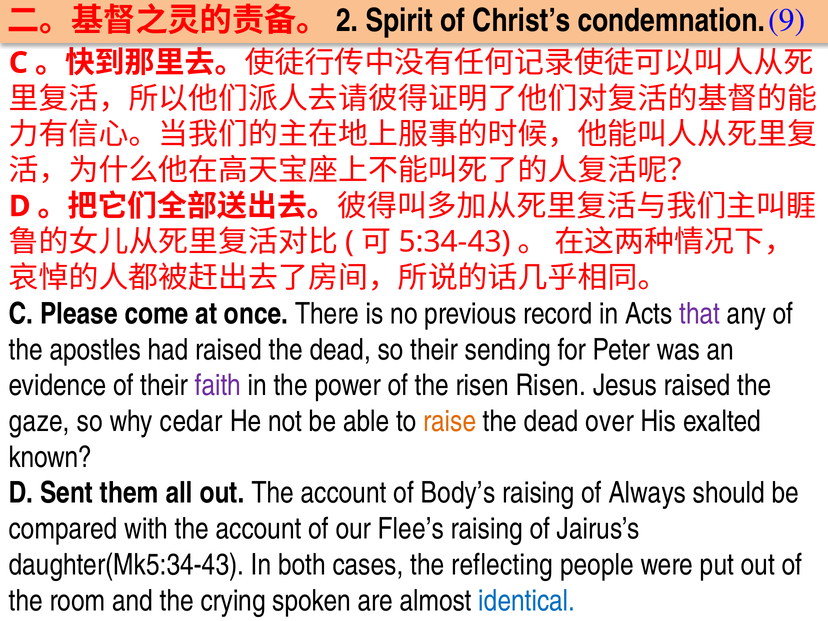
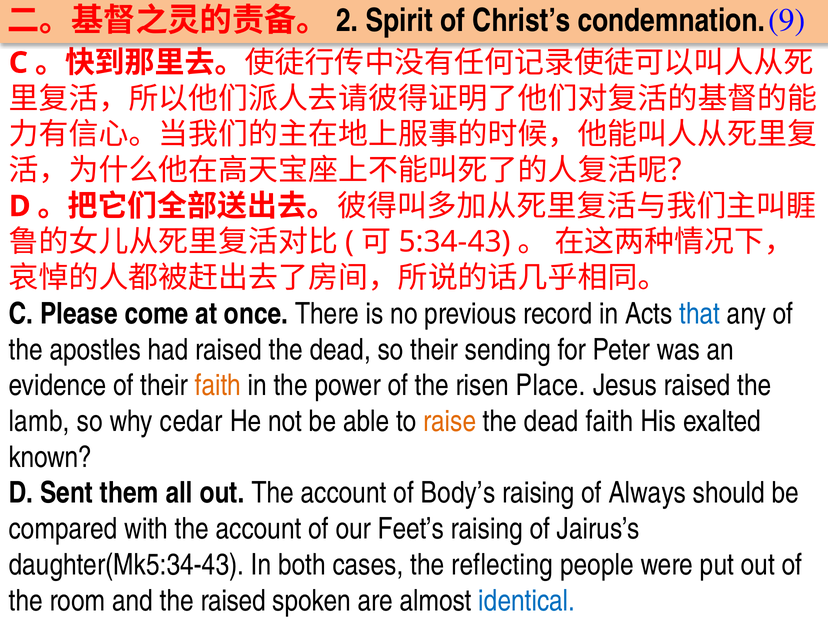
that colour: purple -> blue
faith at (218, 386) colour: purple -> orange
risen Risen: Risen -> Place
gaze: gaze -> lamb
dead over: over -> faith
Flee’s: Flee’s -> Feet’s
the crying: crying -> raised
